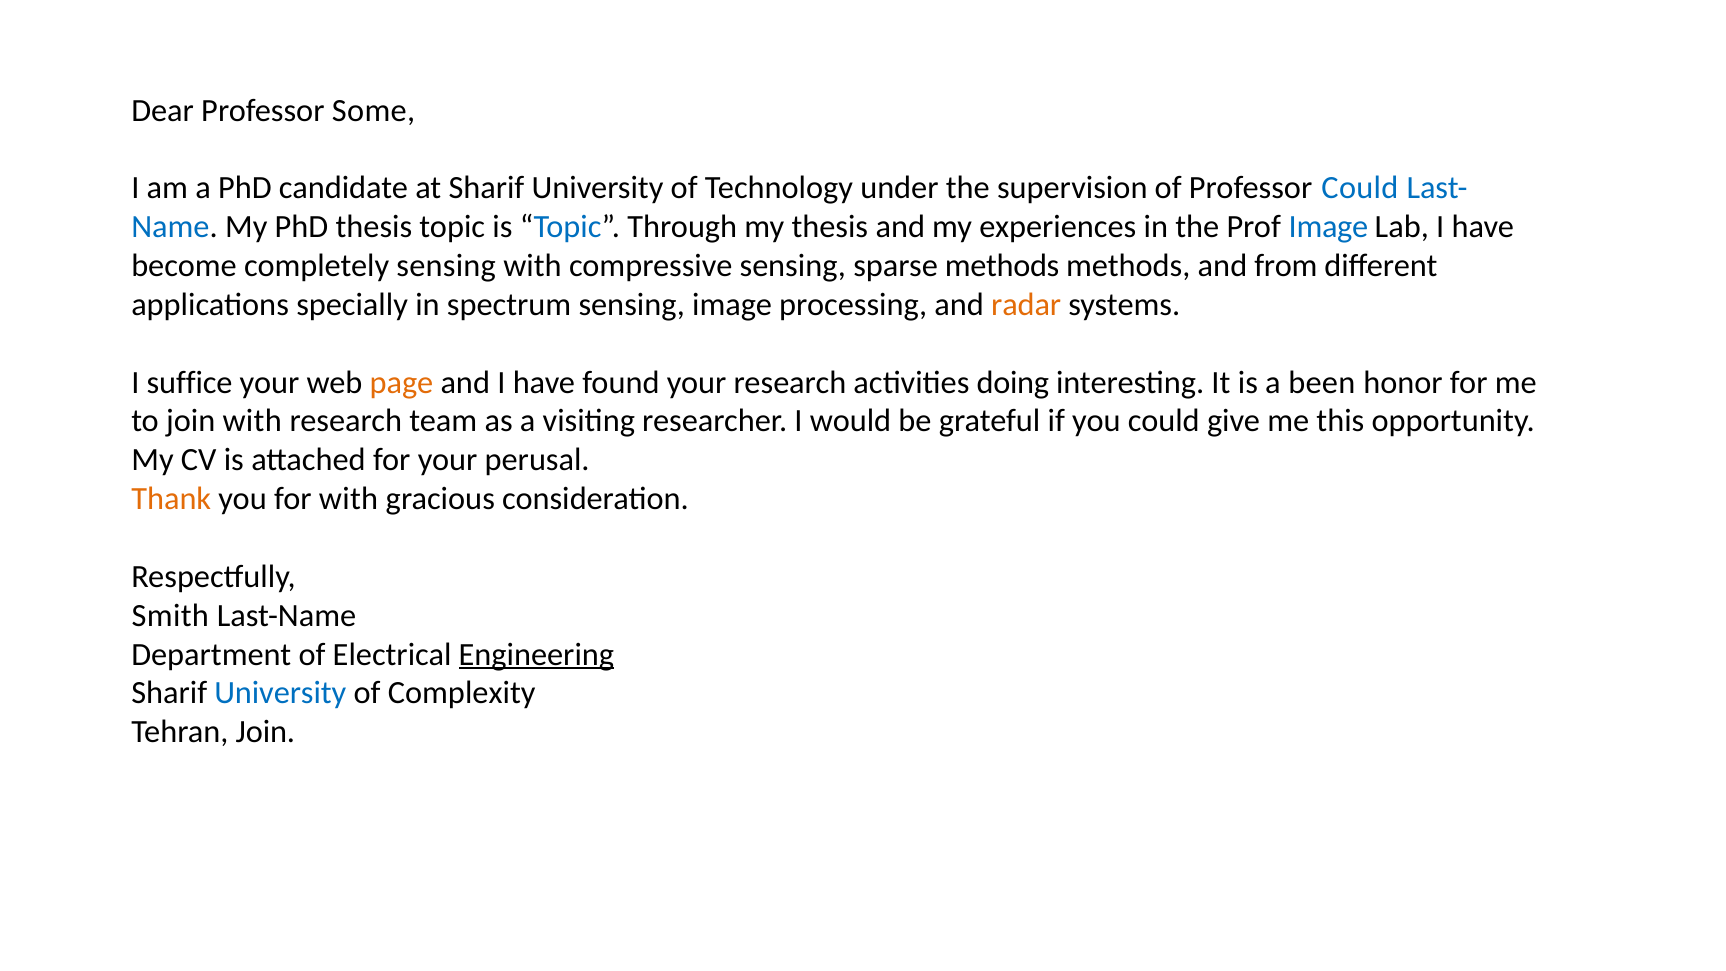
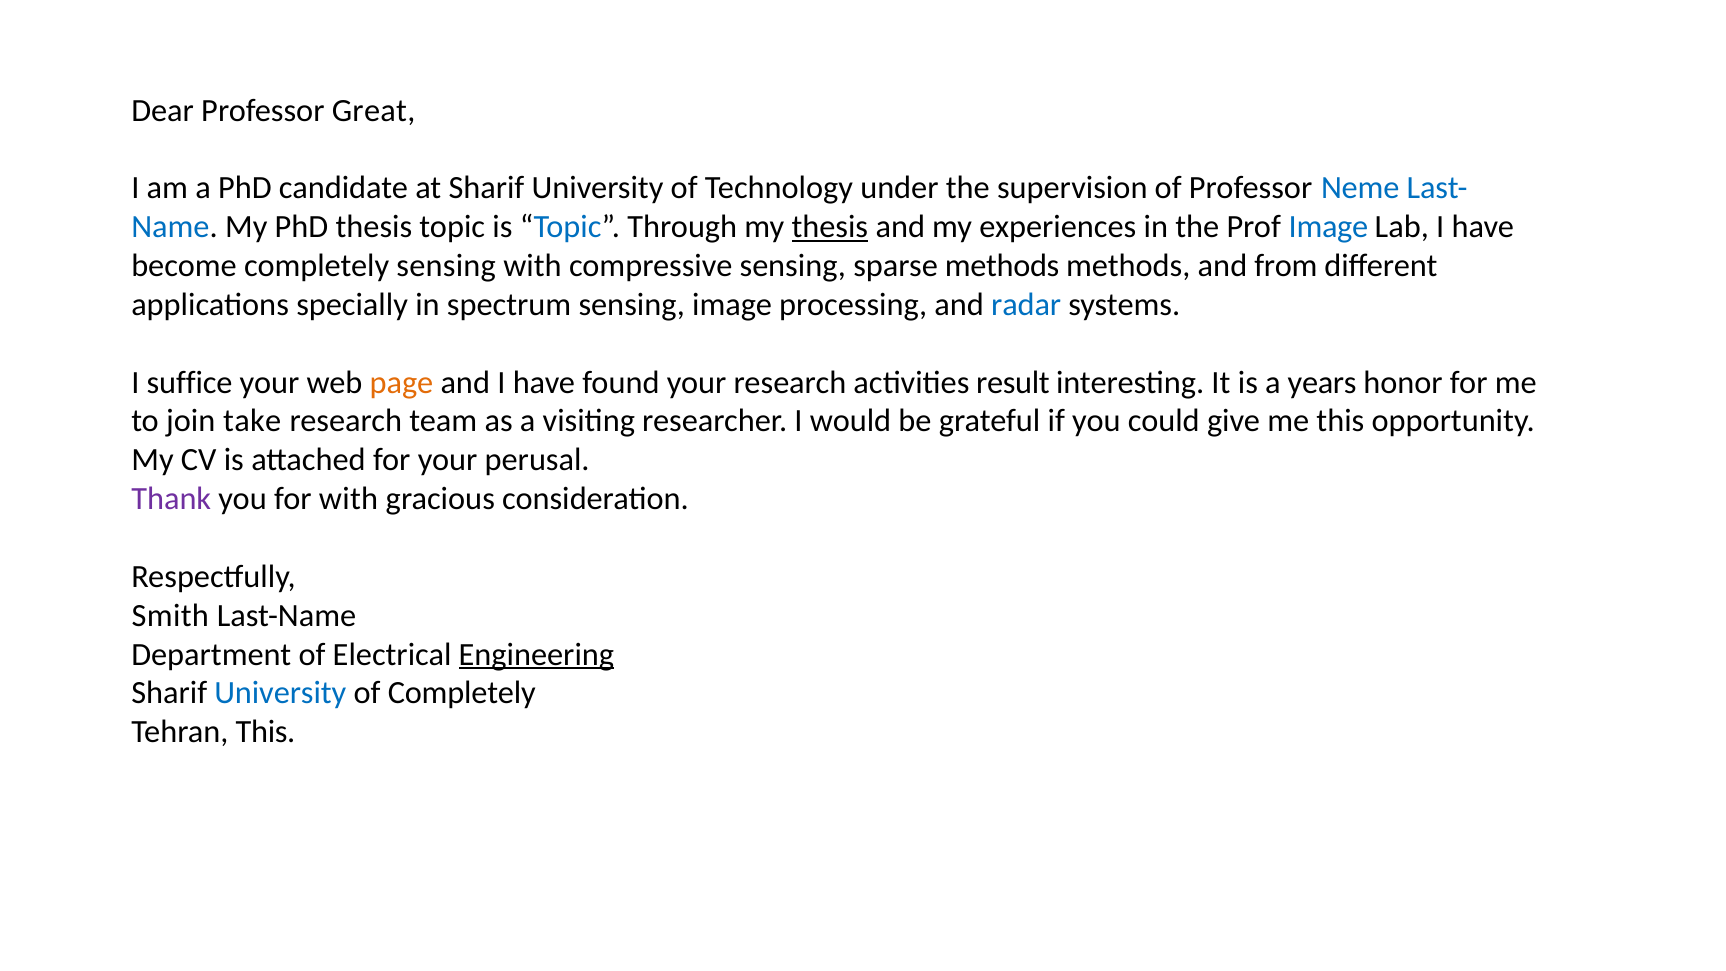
Some: Some -> Great
Professor Could: Could -> Neme
thesis at (830, 227) underline: none -> present
radar colour: orange -> blue
doing: doing -> result
been: been -> years
join with: with -> take
Thank colour: orange -> purple
of Complexity: Complexity -> Completely
Tehran Join: Join -> This
